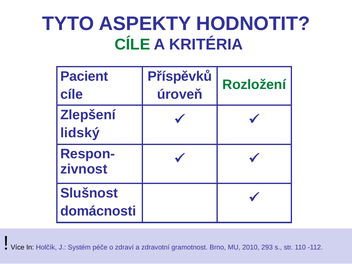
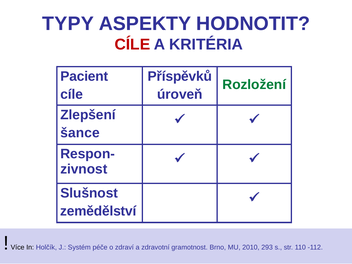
TYTO: TYTO -> TYPY
CÍLE at (132, 44) colour: green -> red
lidský: lidský -> šance
domácnosti: domácnosti -> zemědělství
